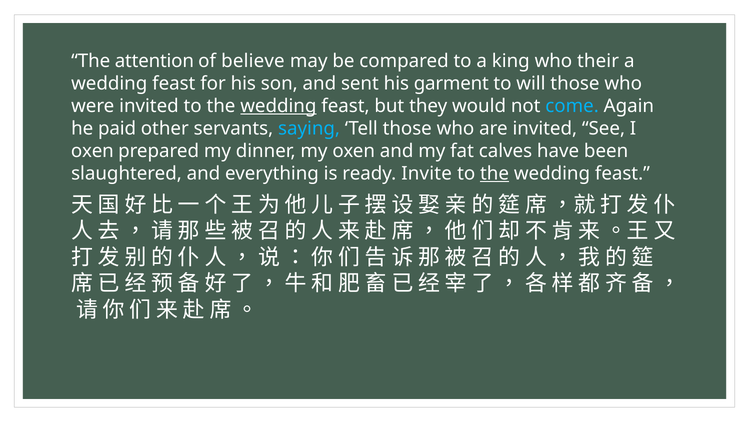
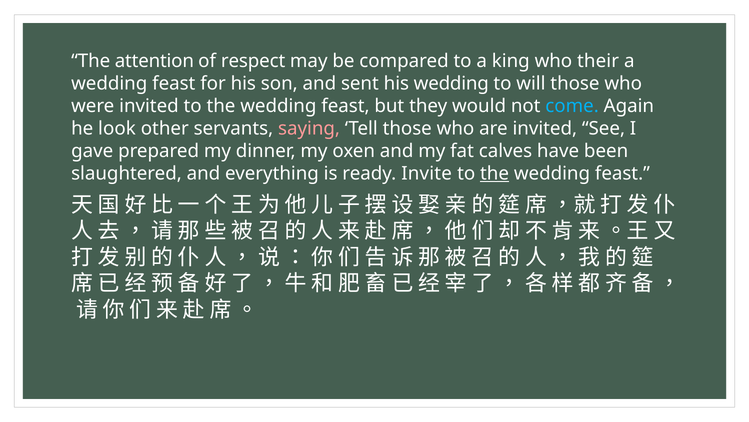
believe: believe -> respect
his garment: garment -> wedding
wedding at (278, 106) underline: present -> none
paid: paid -> look
saying colour: light blue -> pink
oxen at (92, 151): oxen -> gave
